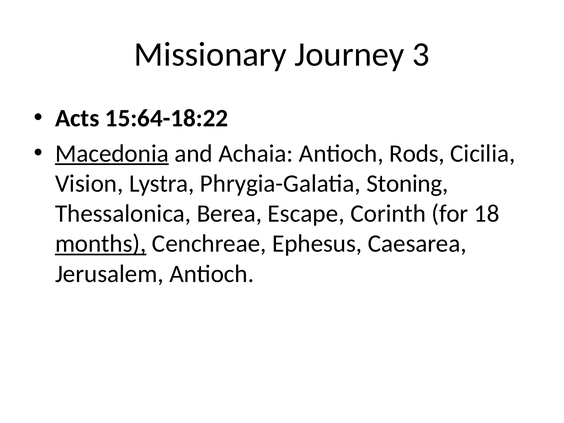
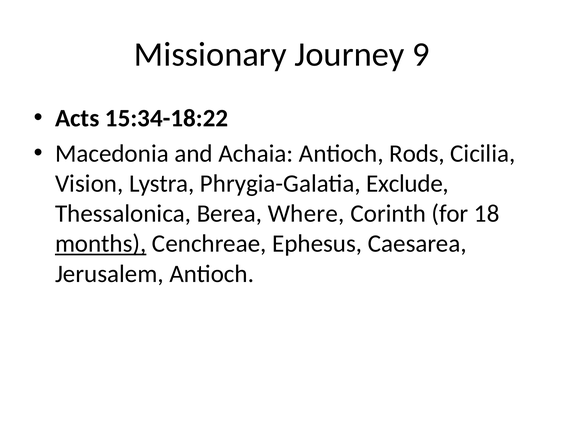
3: 3 -> 9
15:64-18:22: 15:64-18:22 -> 15:34-18:22
Macedonia underline: present -> none
Stoning: Stoning -> Exclude
Escape: Escape -> Where
